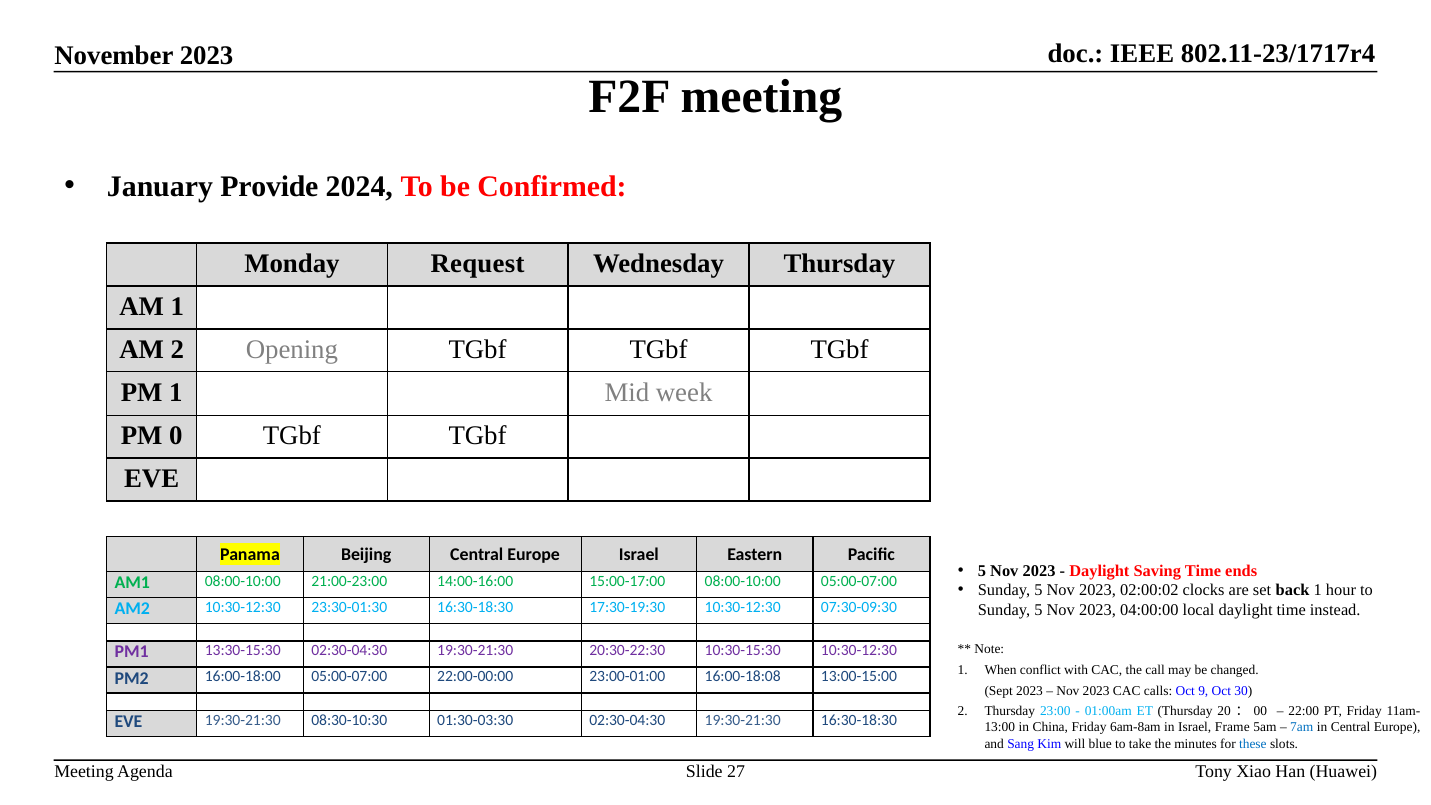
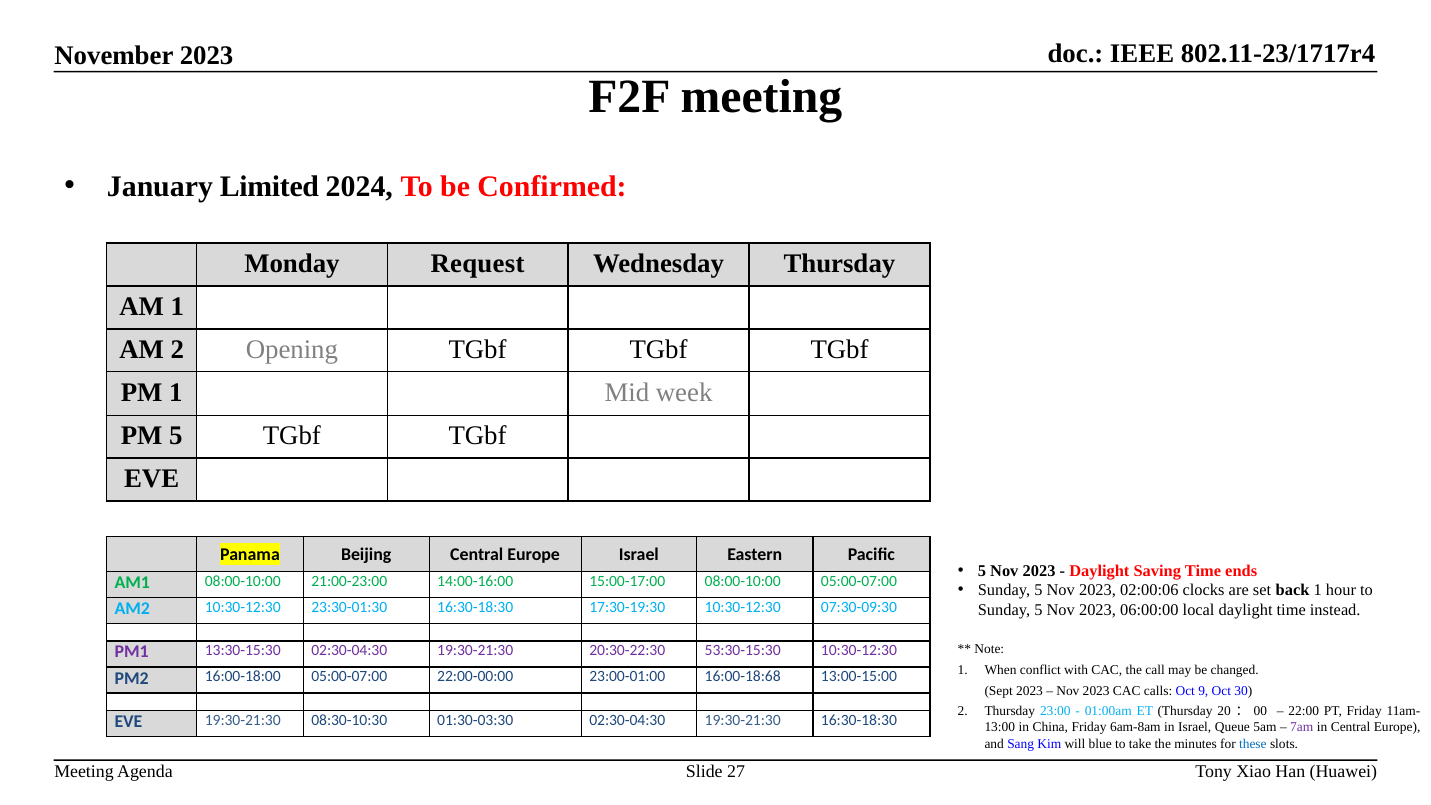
Provide: Provide -> Limited
PM 0: 0 -> 5
02:00:02: 02:00:02 -> 02:00:06
04:00:00: 04:00:00 -> 06:00:00
10:30-15:30: 10:30-15:30 -> 53:30-15:30
16:00-18:08: 16:00-18:08 -> 16:00-18:68
Frame: Frame -> Queue
7am colour: blue -> purple
